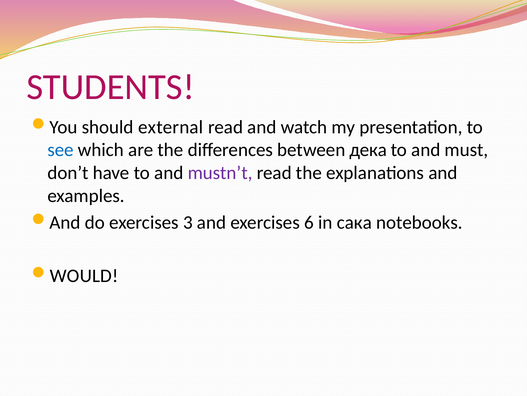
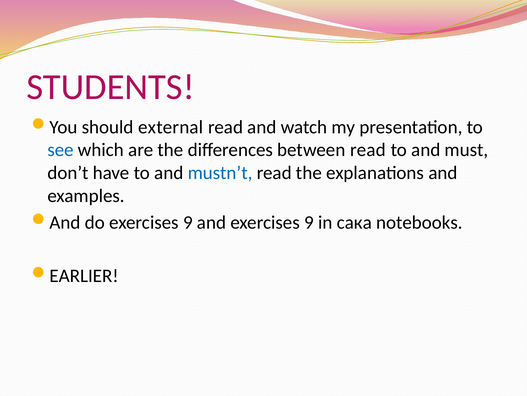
between дека: дека -> read
mustn’t colour: purple -> blue
do exercises 3: 3 -> 9
and exercises 6: 6 -> 9
WOULD: WOULD -> EARLIER
